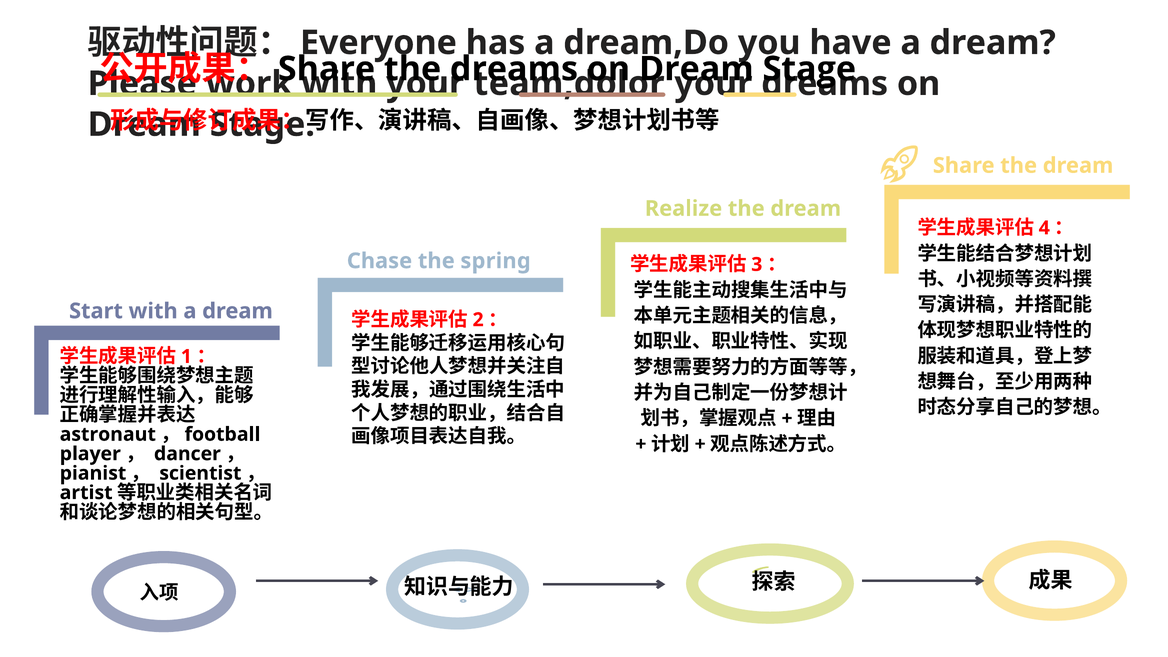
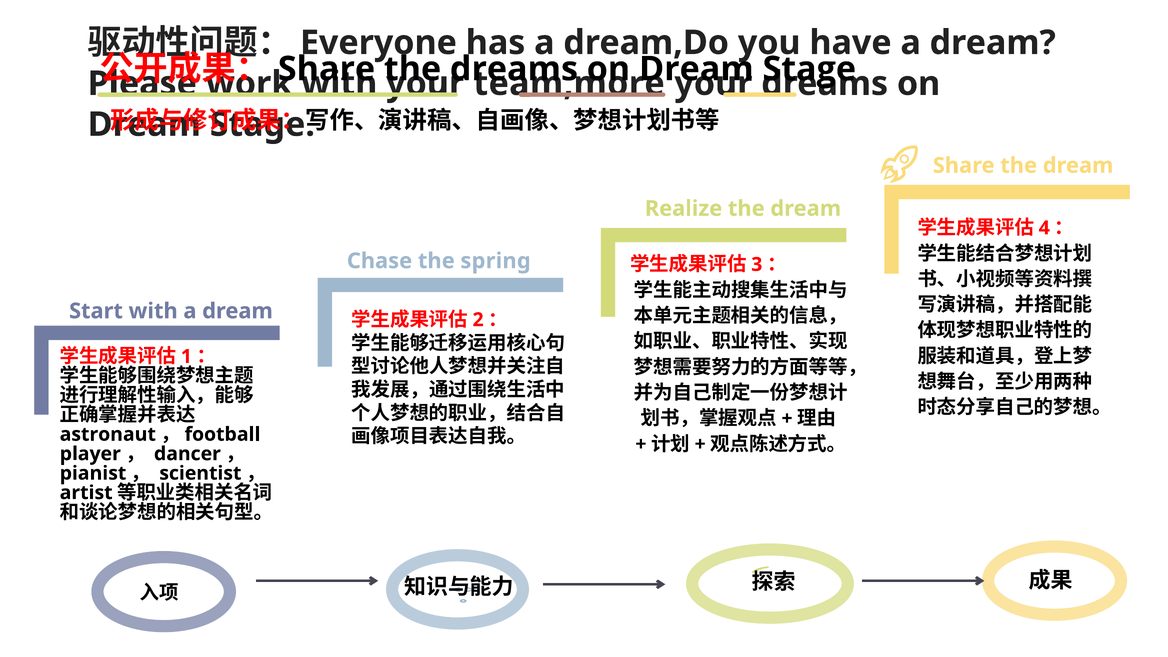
team,dolor: team,dolor -> team,more
